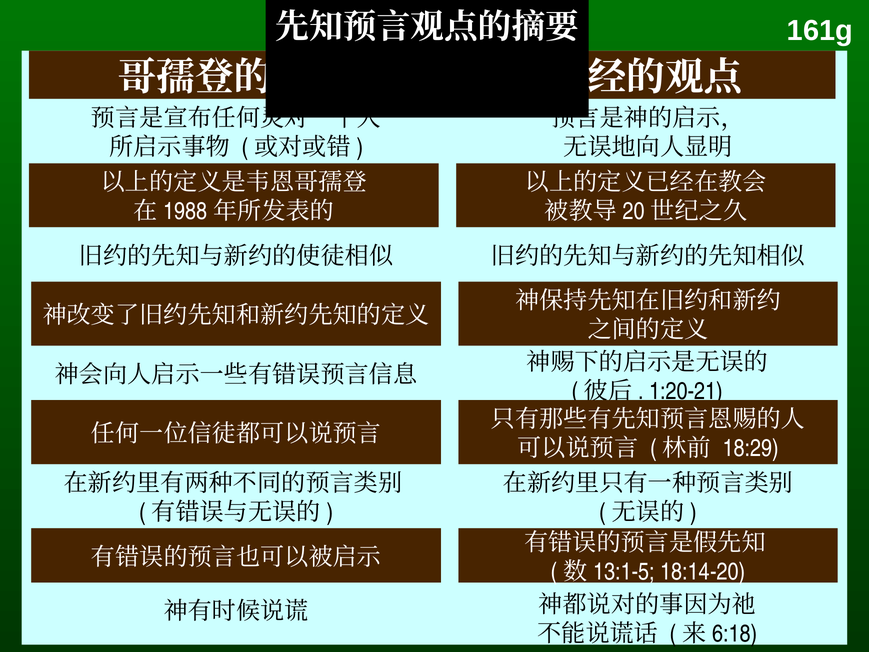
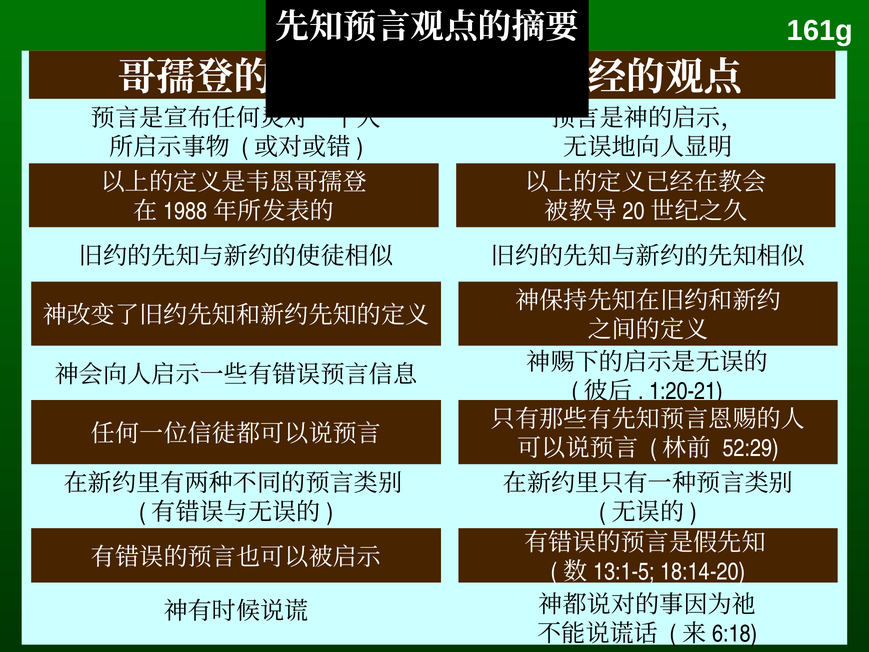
18:29: 18:29 -> 52:29
